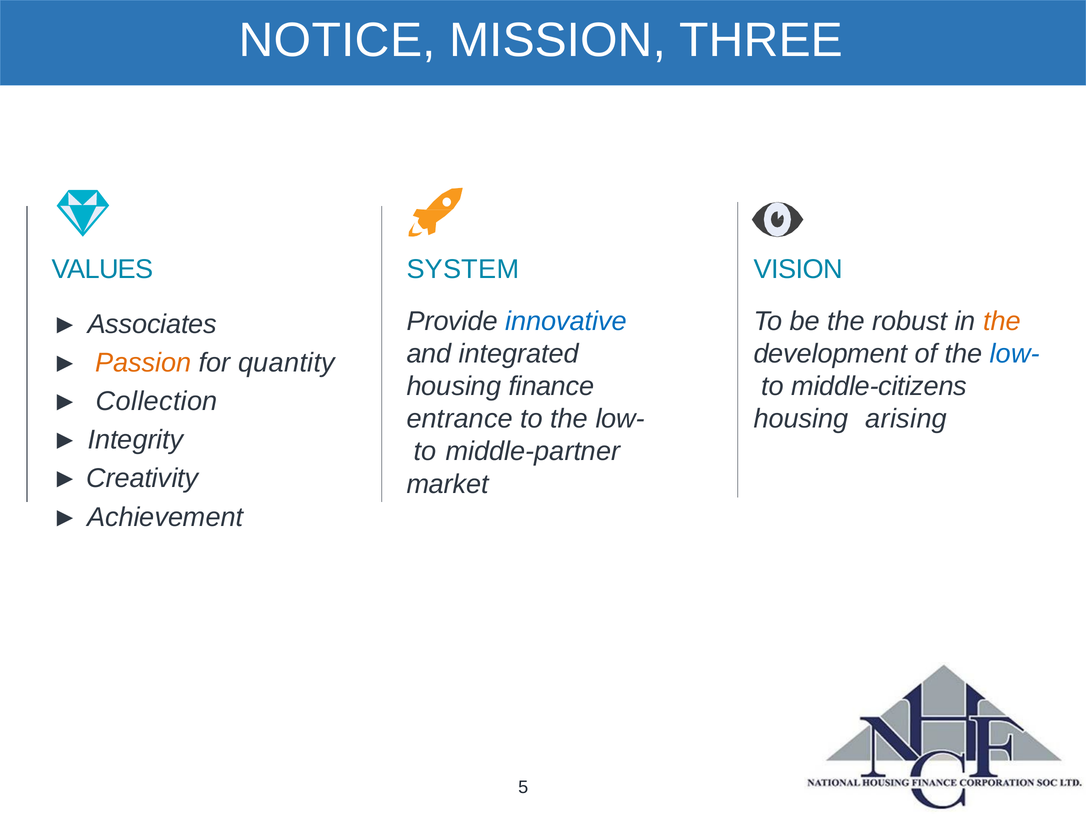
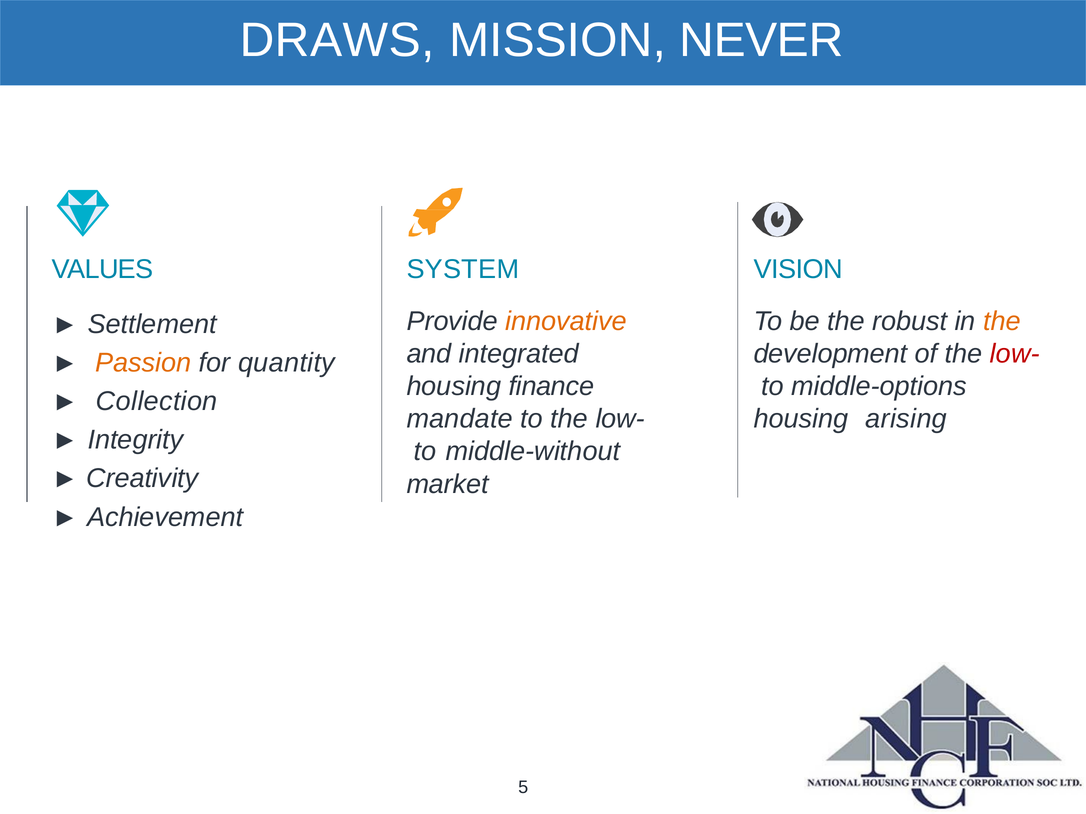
NOTICE: NOTICE -> DRAWS
THREE: THREE -> NEVER
innovative colour: blue -> orange
Associates: Associates -> Settlement
low- at (1015, 354) colour: blue -> red
middle-citizens: middle-citizens -> middle-options
entrance: entrance -> mandate
middle-partner: middle-partner -> middle-without
